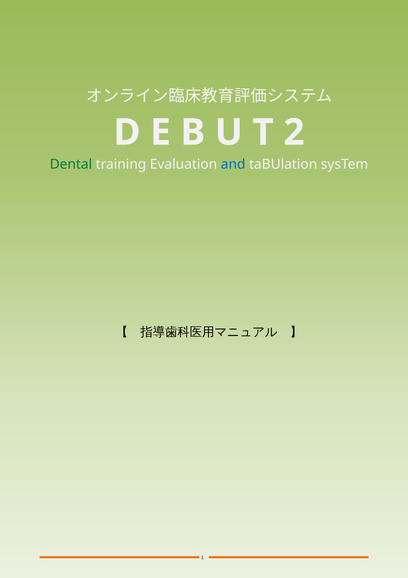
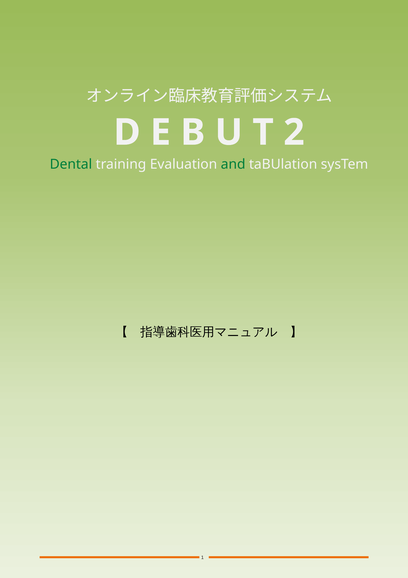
and colour: blue -> green
